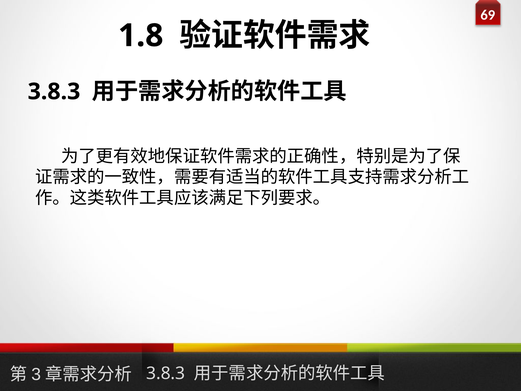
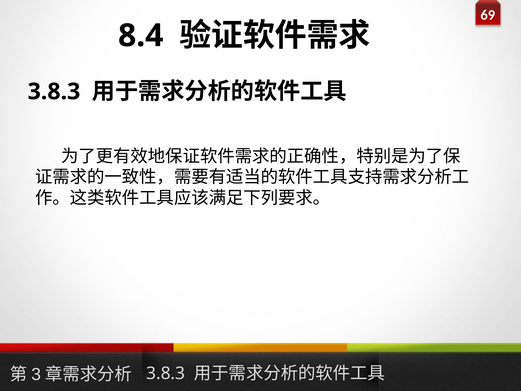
1.8: 1.8 -> 8.4
